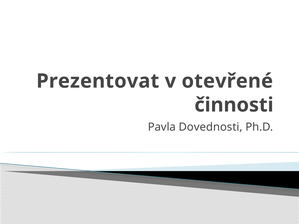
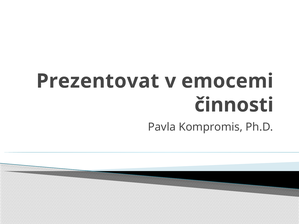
otevřené: otevřené -> emocemi
Dovednosti: Dovednosti -> Kompromis
